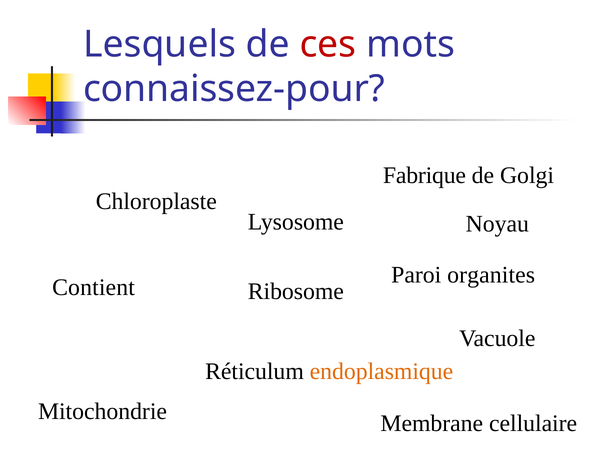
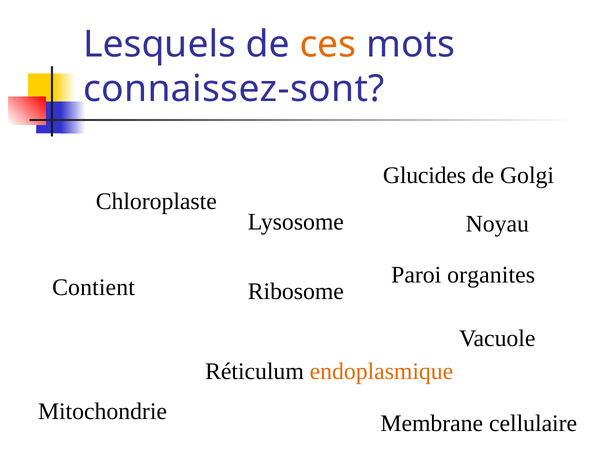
ces colour: red -> orange
connaissez-pour: connaissez-pour -> connaissez-sont
Fabrique: Fabrique -> Glucides
